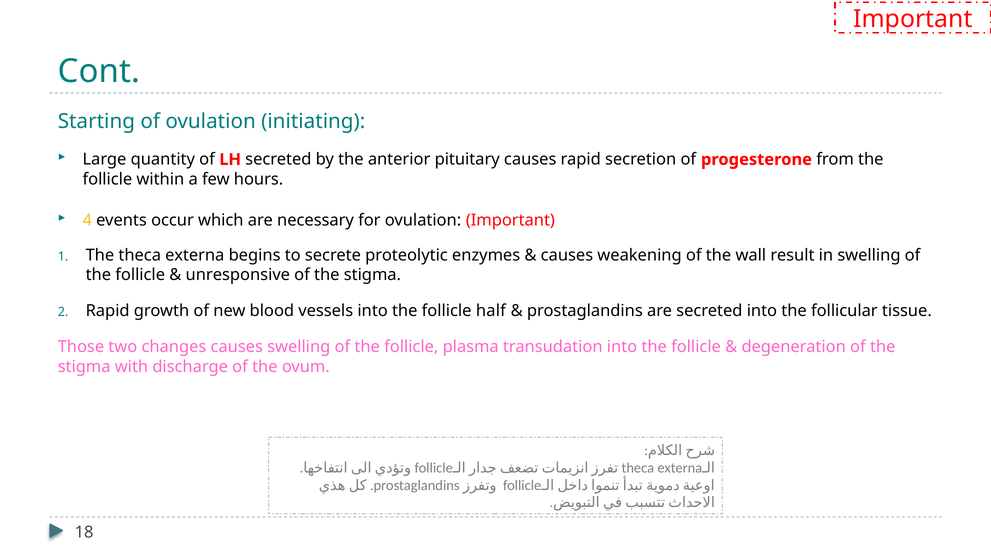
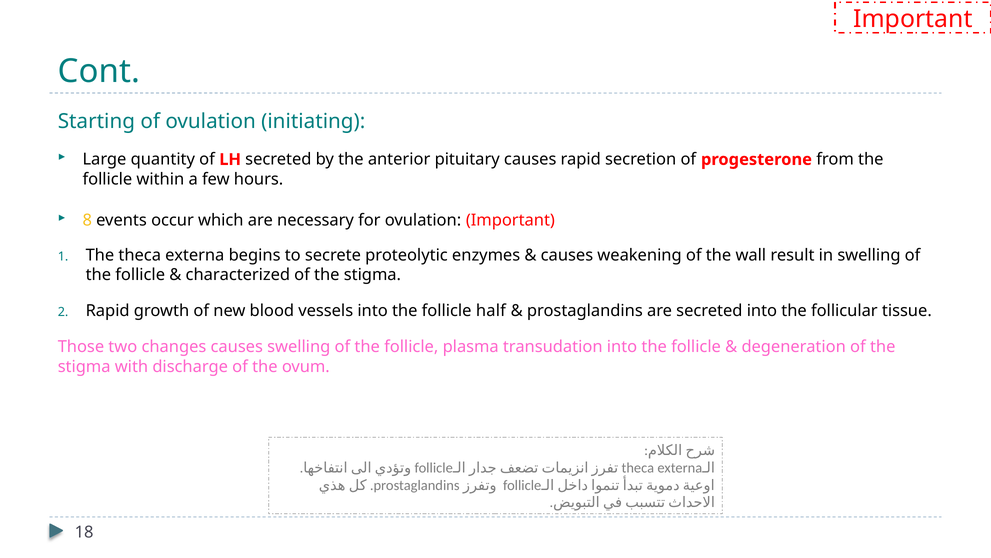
4: 4 -> 8
unresponsive: unresponsive -> characterized
